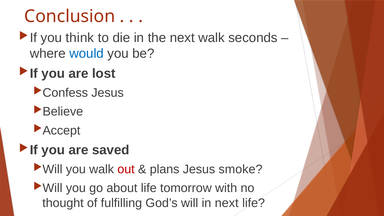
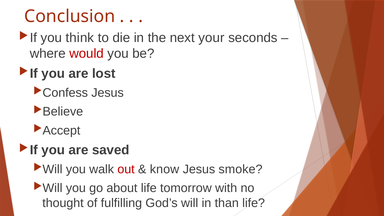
next walk: walk -> your
would colour: blue -> red
plans: plans -> know
in next: next -> than
